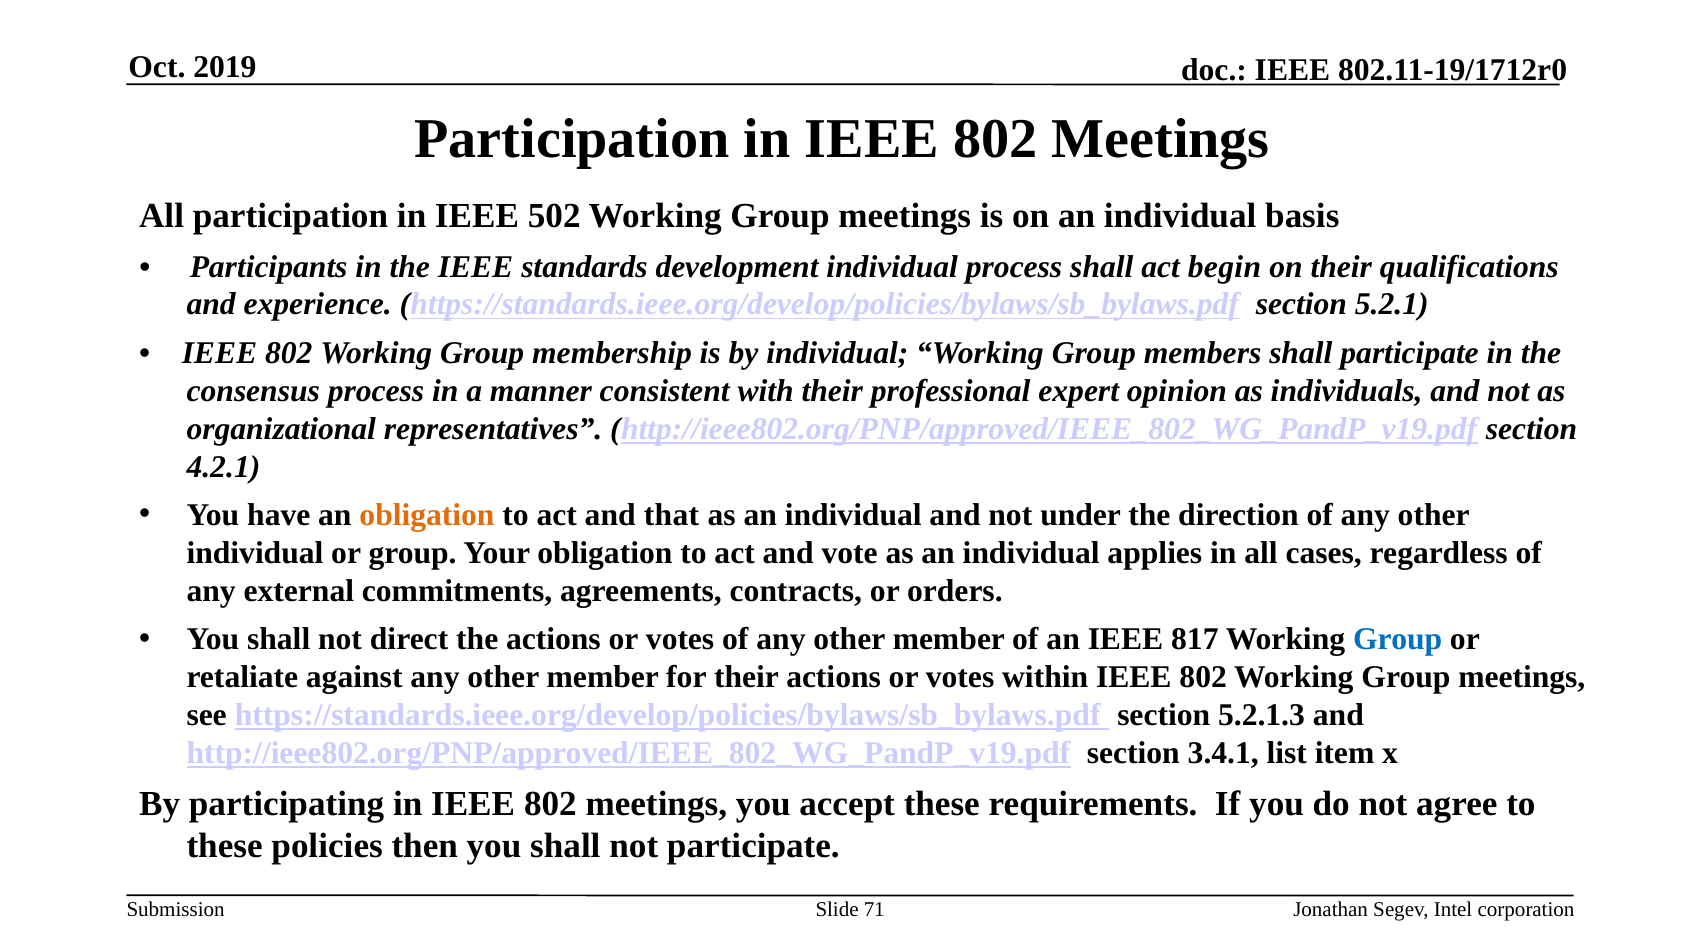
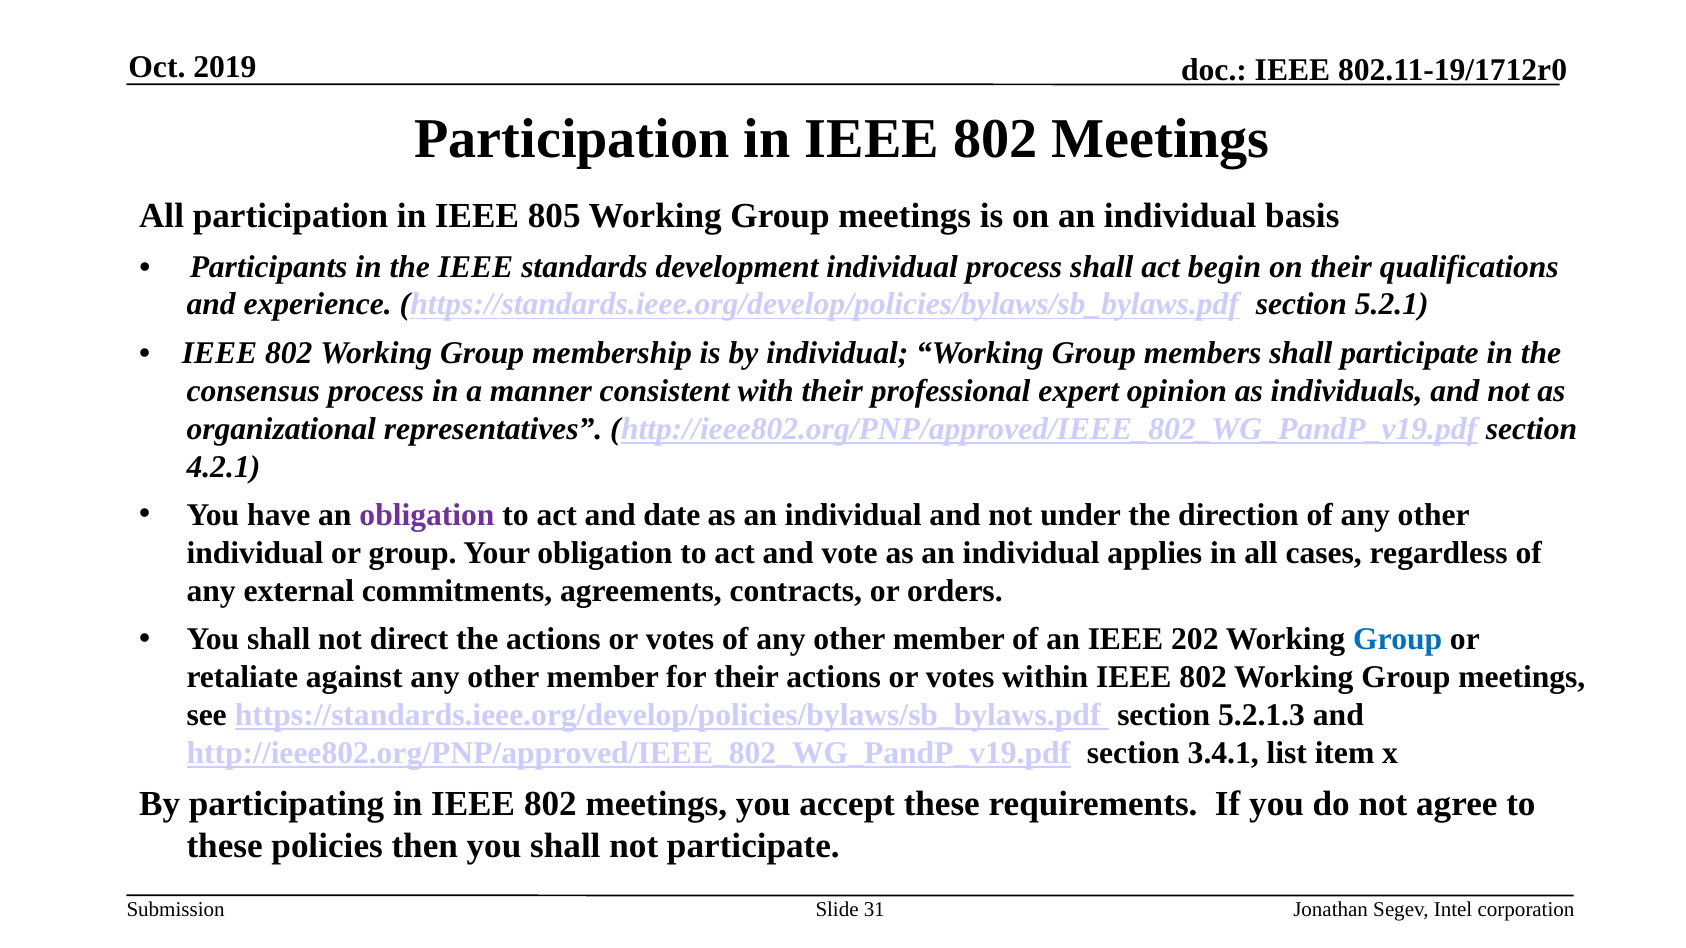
502: 502 -> 805
obligation at (427, 515) colour: orange -> purple
that: that -> date
817: 817 -> 202
71: 71 -> 31
